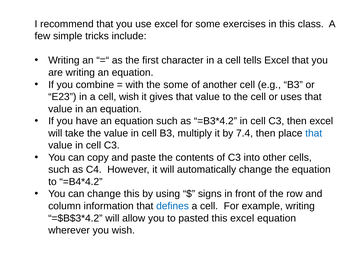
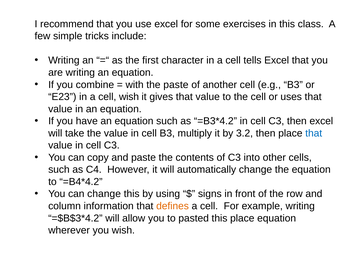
the some: some -> paste
7.4: 7.4 -> 3.2
defines colour: blue -> orange
this excel: excel -> place
